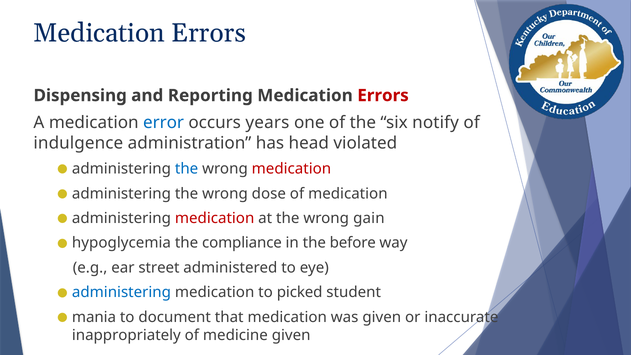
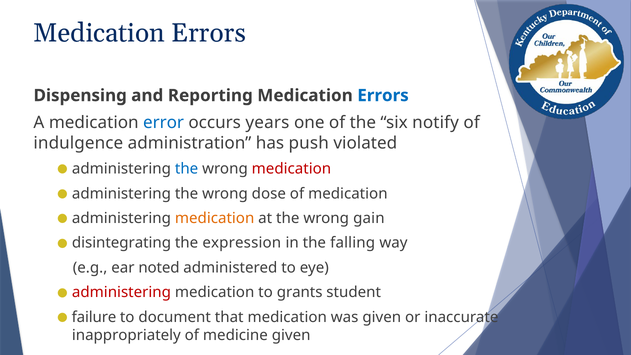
Errors at (383, 95) colour: red -> blue
head: head -> push
medication at (215, 218) colour: red -> orange
hypoglycemia: hypoglycemia -> disintegrating
compliance: compliance -> expression
before: before -> falling
street: street -> noted
administering at (121, 292) colour: blue -> red
picked: picked -> grants
mania: mania -> failure
